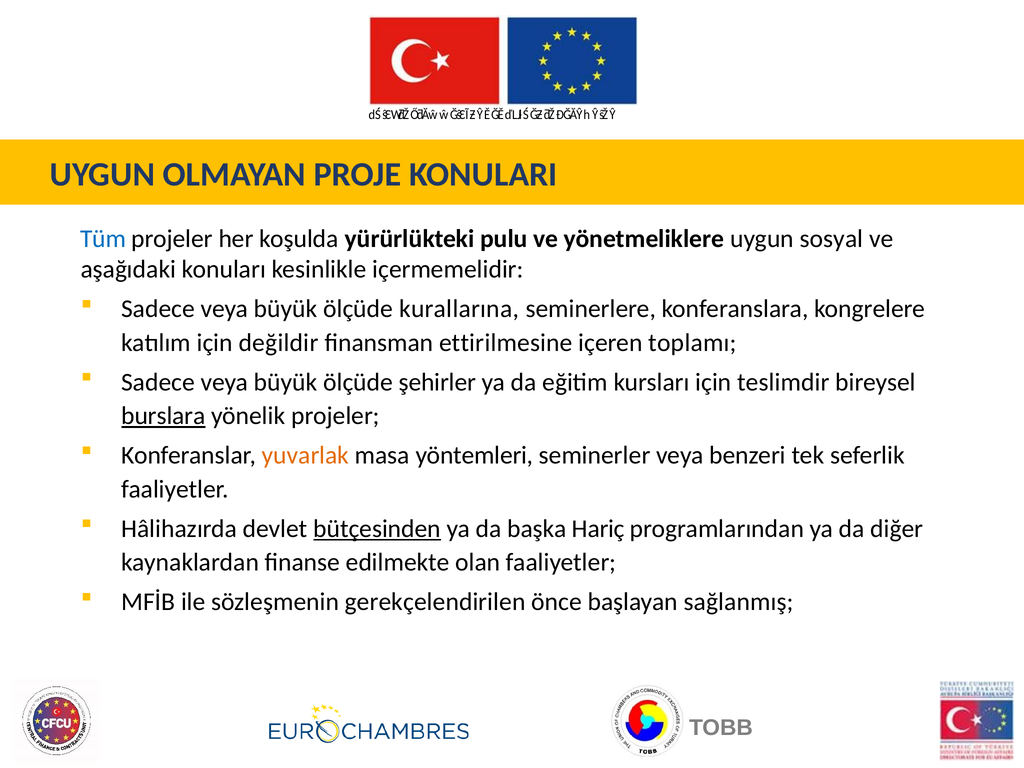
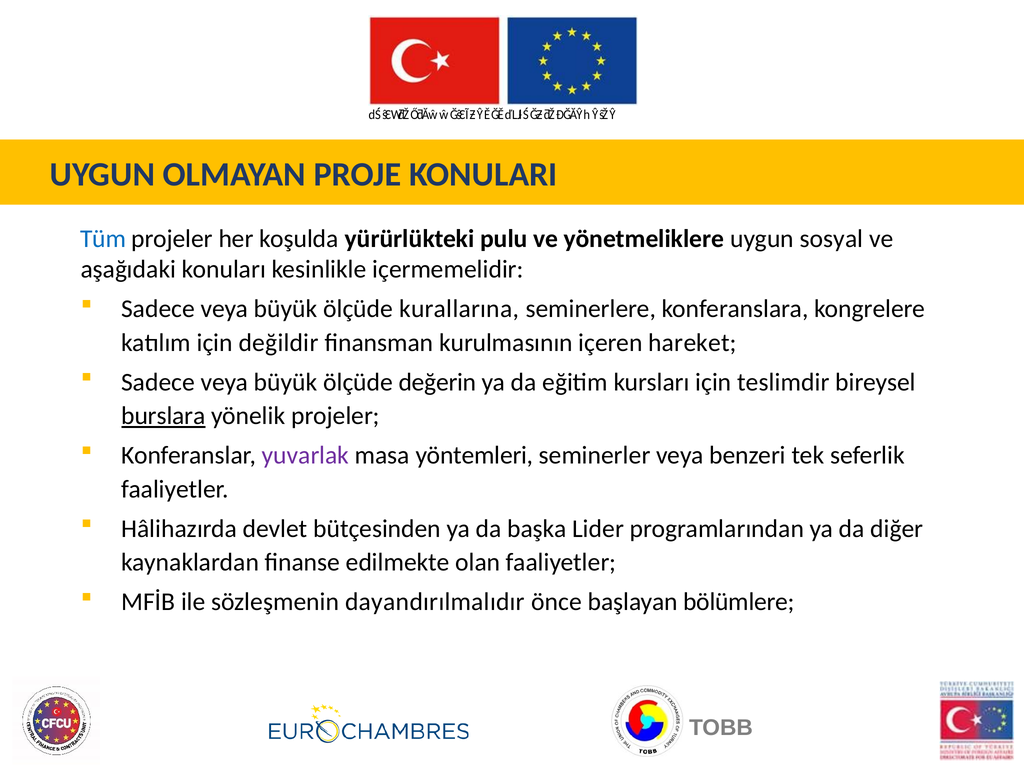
ettirilmesine: ettirilmesine -> kurulmasının
toplamı: toplamı -> hareket
şehirler: şehirler -> değerin
yuvarlak colour: orange -> purple
bütçesinden underline: present -> none
Hariç: Hariç -> Lider
gerekçelendirilen: gerekçelendirilen -> dayandırılmalıdır
sağlanmış: sağlanmış -> bölümlere
